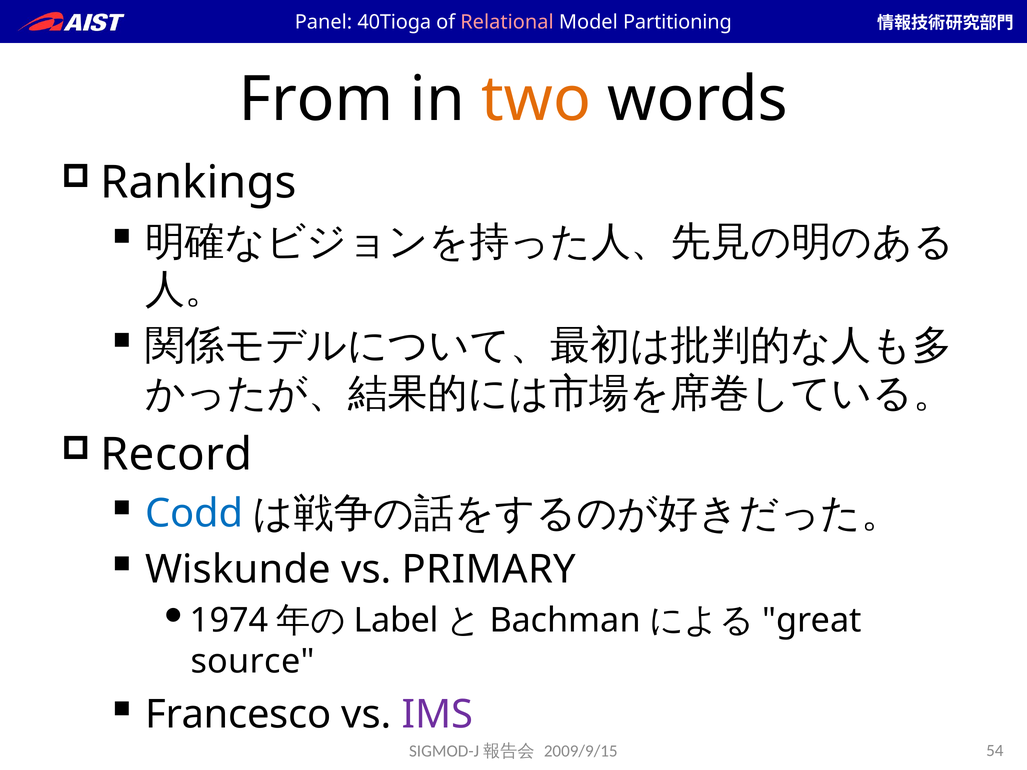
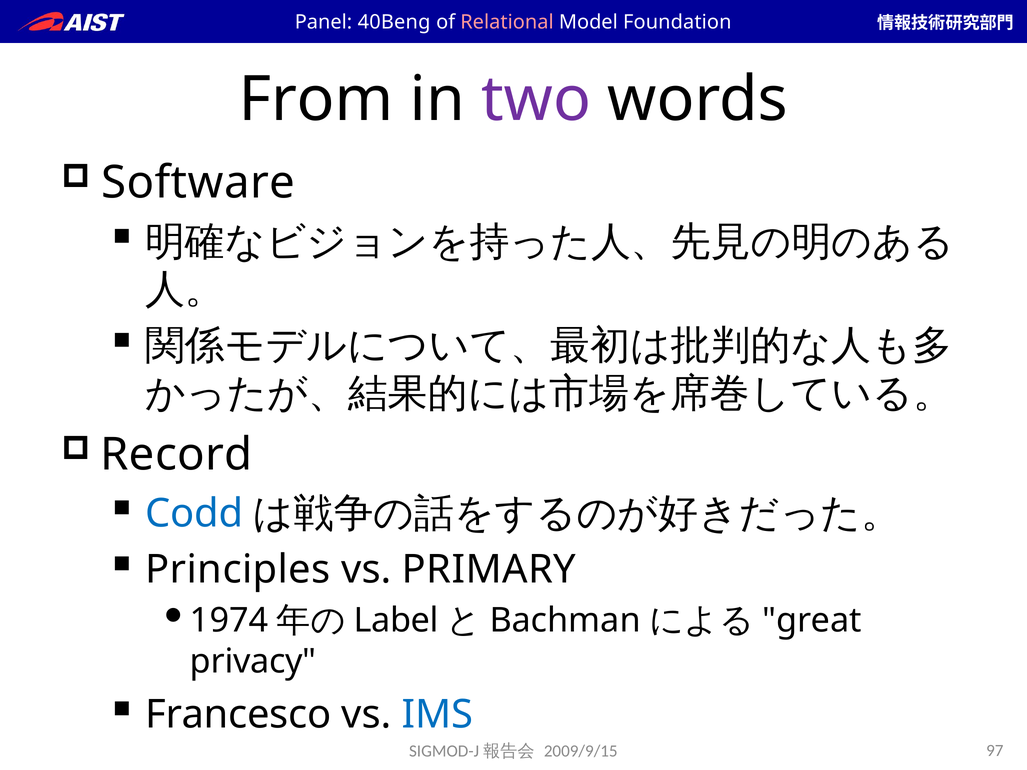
40Tioga: 40Tioga -> 40Beng
Partitioning: Partitioning -> Foundation
two colour: orange -> purple
Rankings: Rankings -> Software
Wiskunde: Wiskunde -> Principles
source: source -> privacy
IMS colour: purple -> blue
54: 54 -> 97
